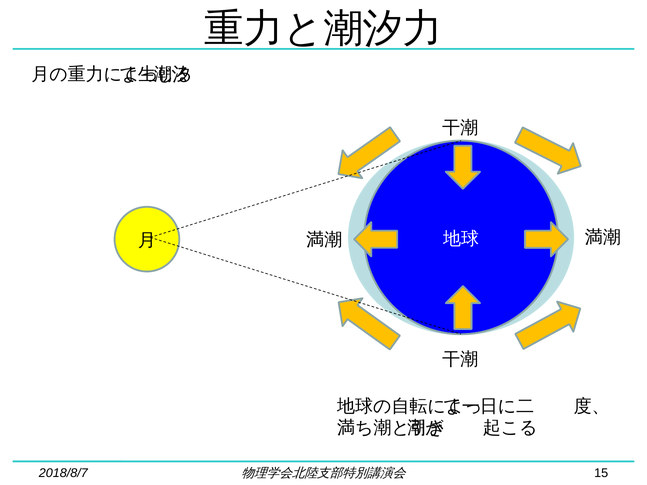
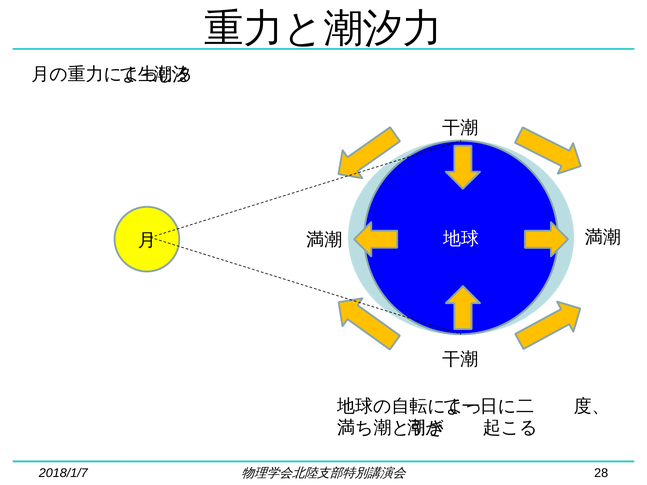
2018/8/7: 2018/8/7 -> 2018/1/7
15: 15 -> 28
